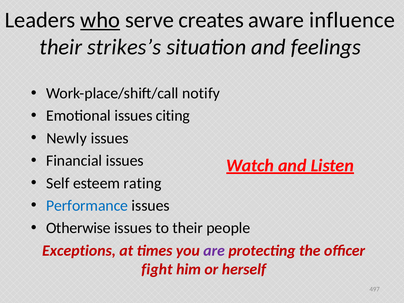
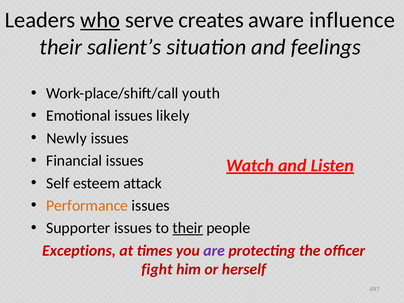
strikes’s: strikes’s -> salient’s
notify: notify -> youth
citing: citing -> likely
rating: rating -> attack
Performance colour: blue -> orange
Otherwise: Otherwise -> Supporter
their at (188, 228) underline: none -> present
